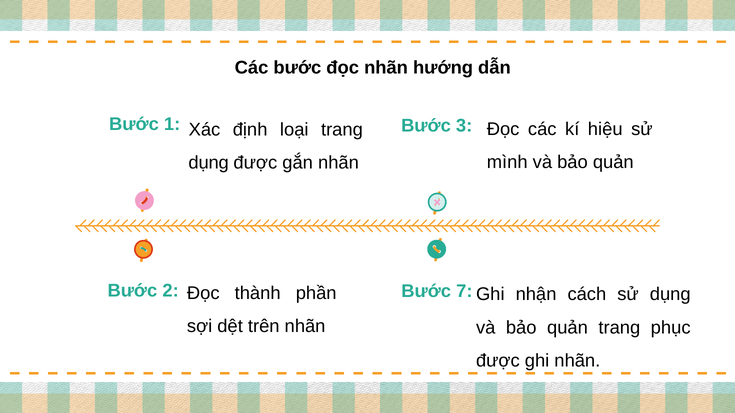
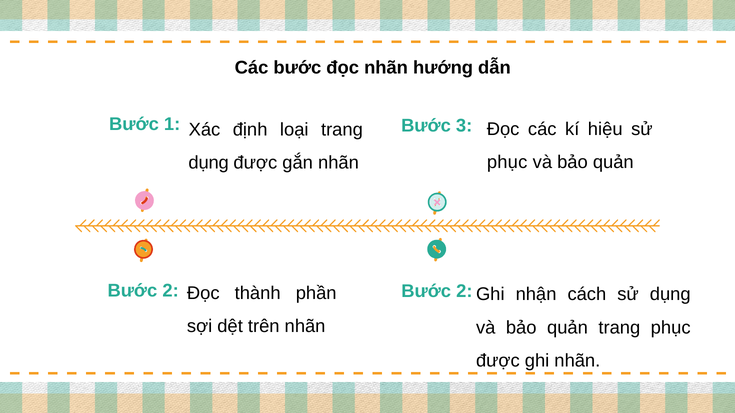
mình at (507, 163): mình -> phục
7 at (464, 291): 7 -> 2
